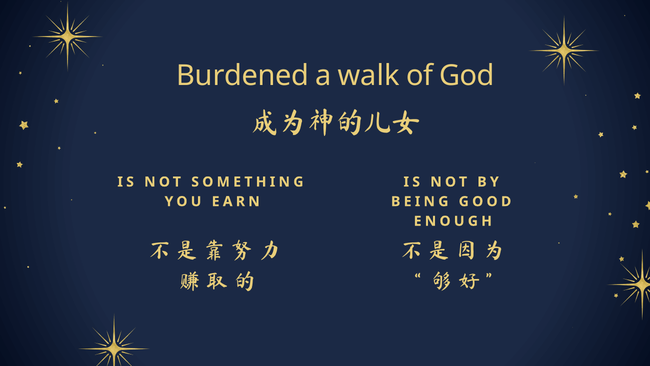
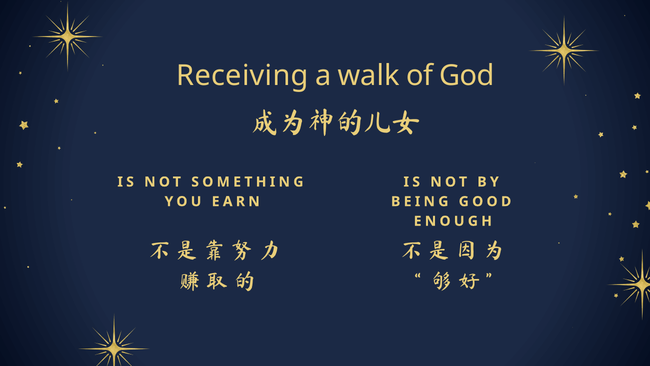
Burdened: Burdened -> Receiving
